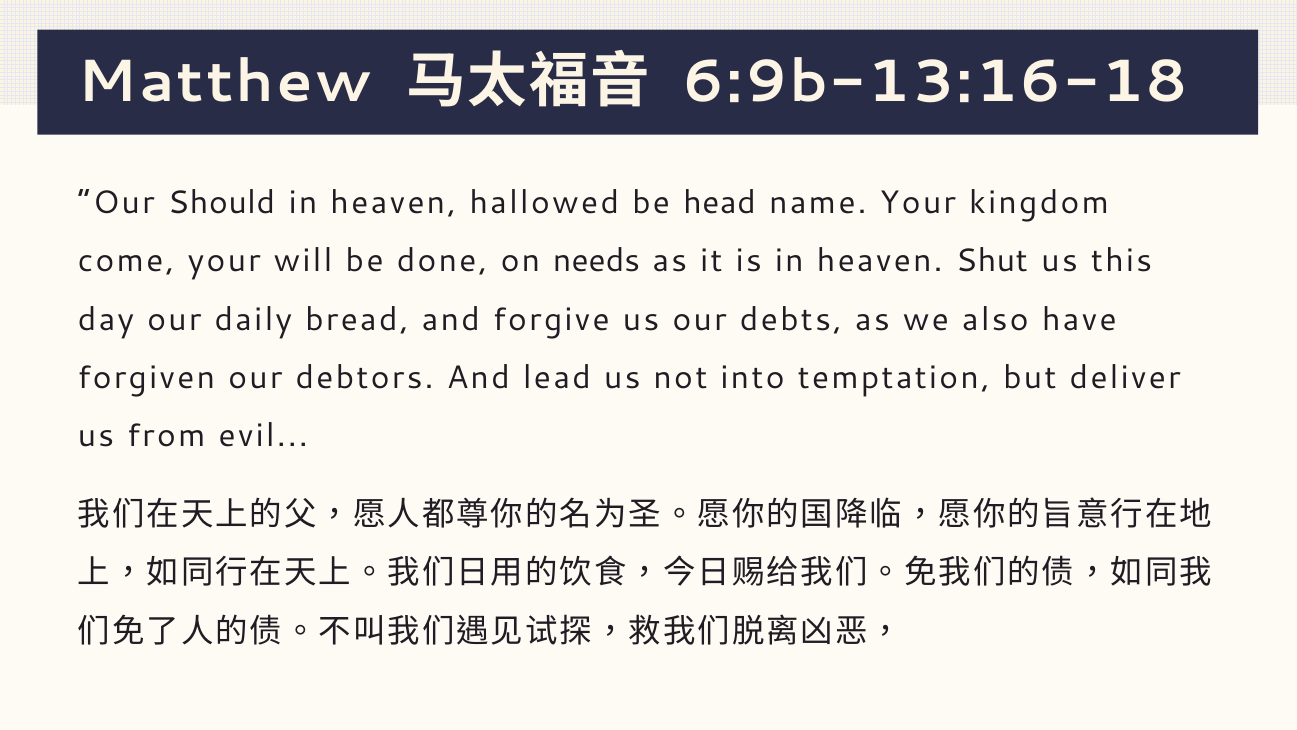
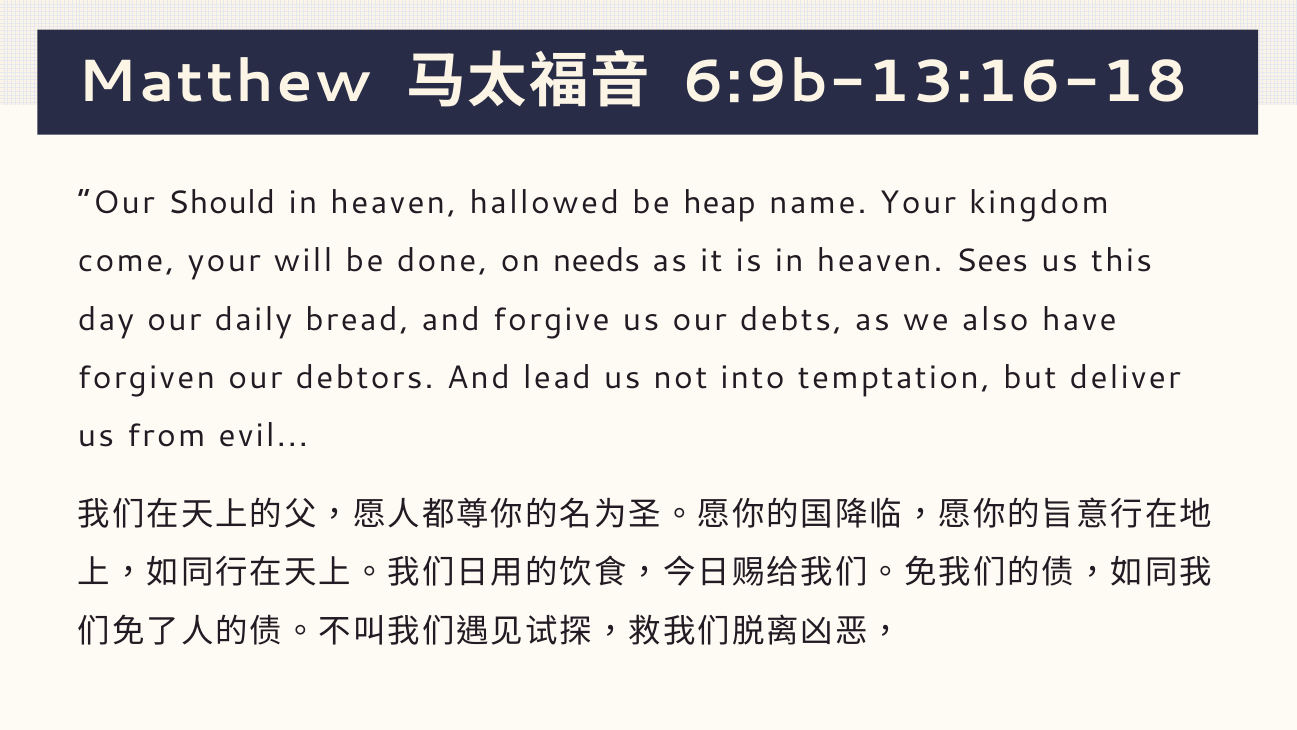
head: head -> heap
Shut: Shut -> Sees
